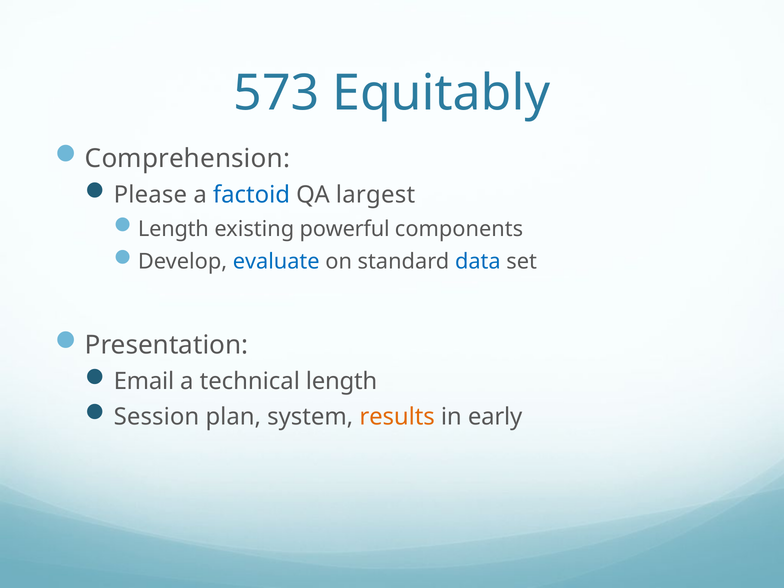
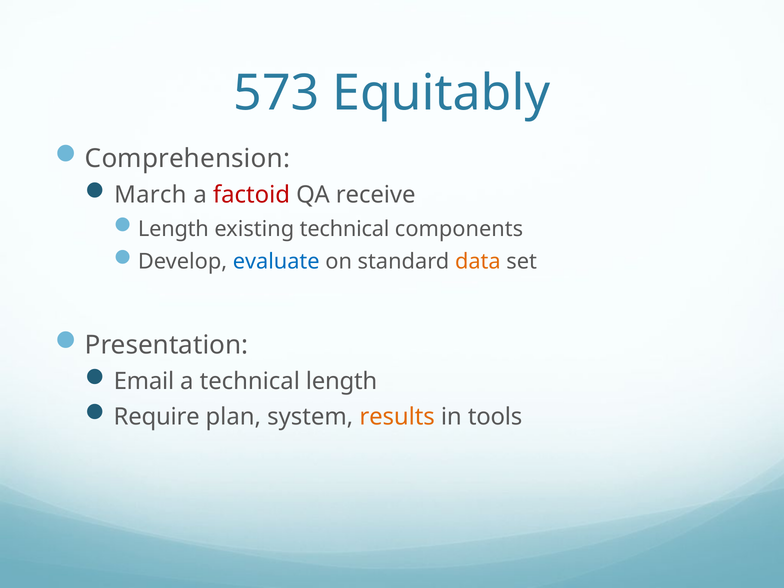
Please: Please -> March
factoid colour: blue -> red
largest: largest -> receive
existing powerful: powerful -> technical
data colour: blue -> orange
Session: Session -> Require
early: early -> tools
